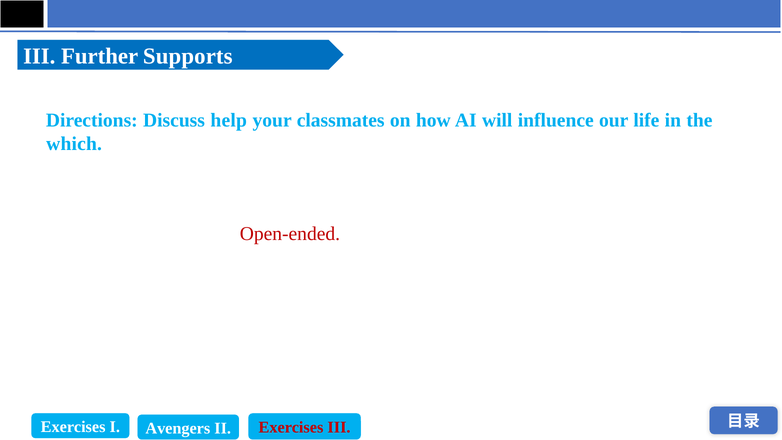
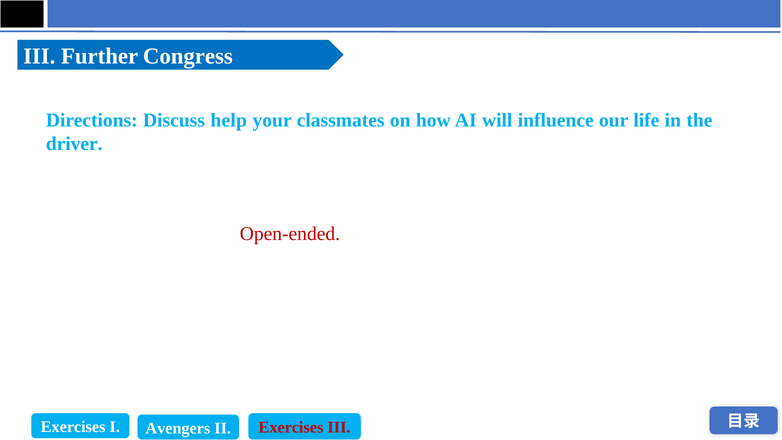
Supports: Supports -> Congress
which: which -> driver
